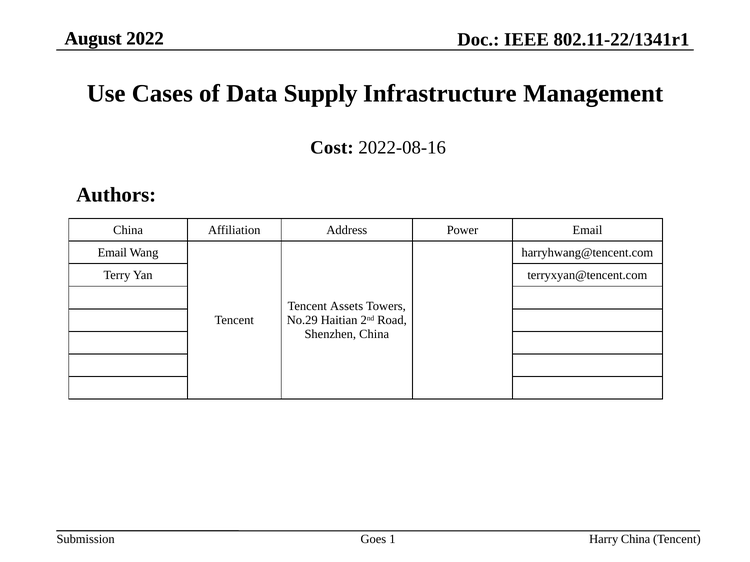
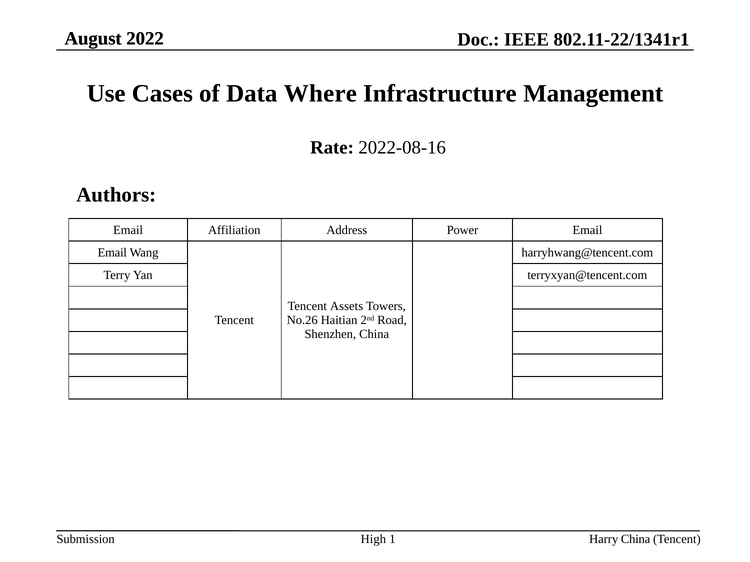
Supply: Supply -> Where
Cost: Cost -> Rate
China at (128, 230): China -> Email
No.29: No.29 -> No.26
Goes: Goes -> High
